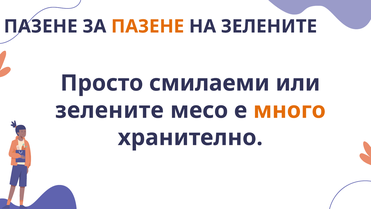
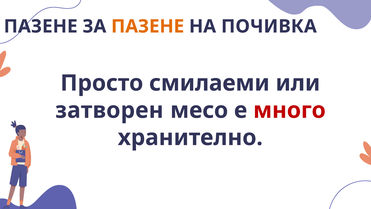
НА ЗЕЛЕНИТЕ: ЗЕЛЕНИТЕ -> ПОЧИВКА
зелените at (109, 110): зелените -> затворен
много colour: orange -> red
